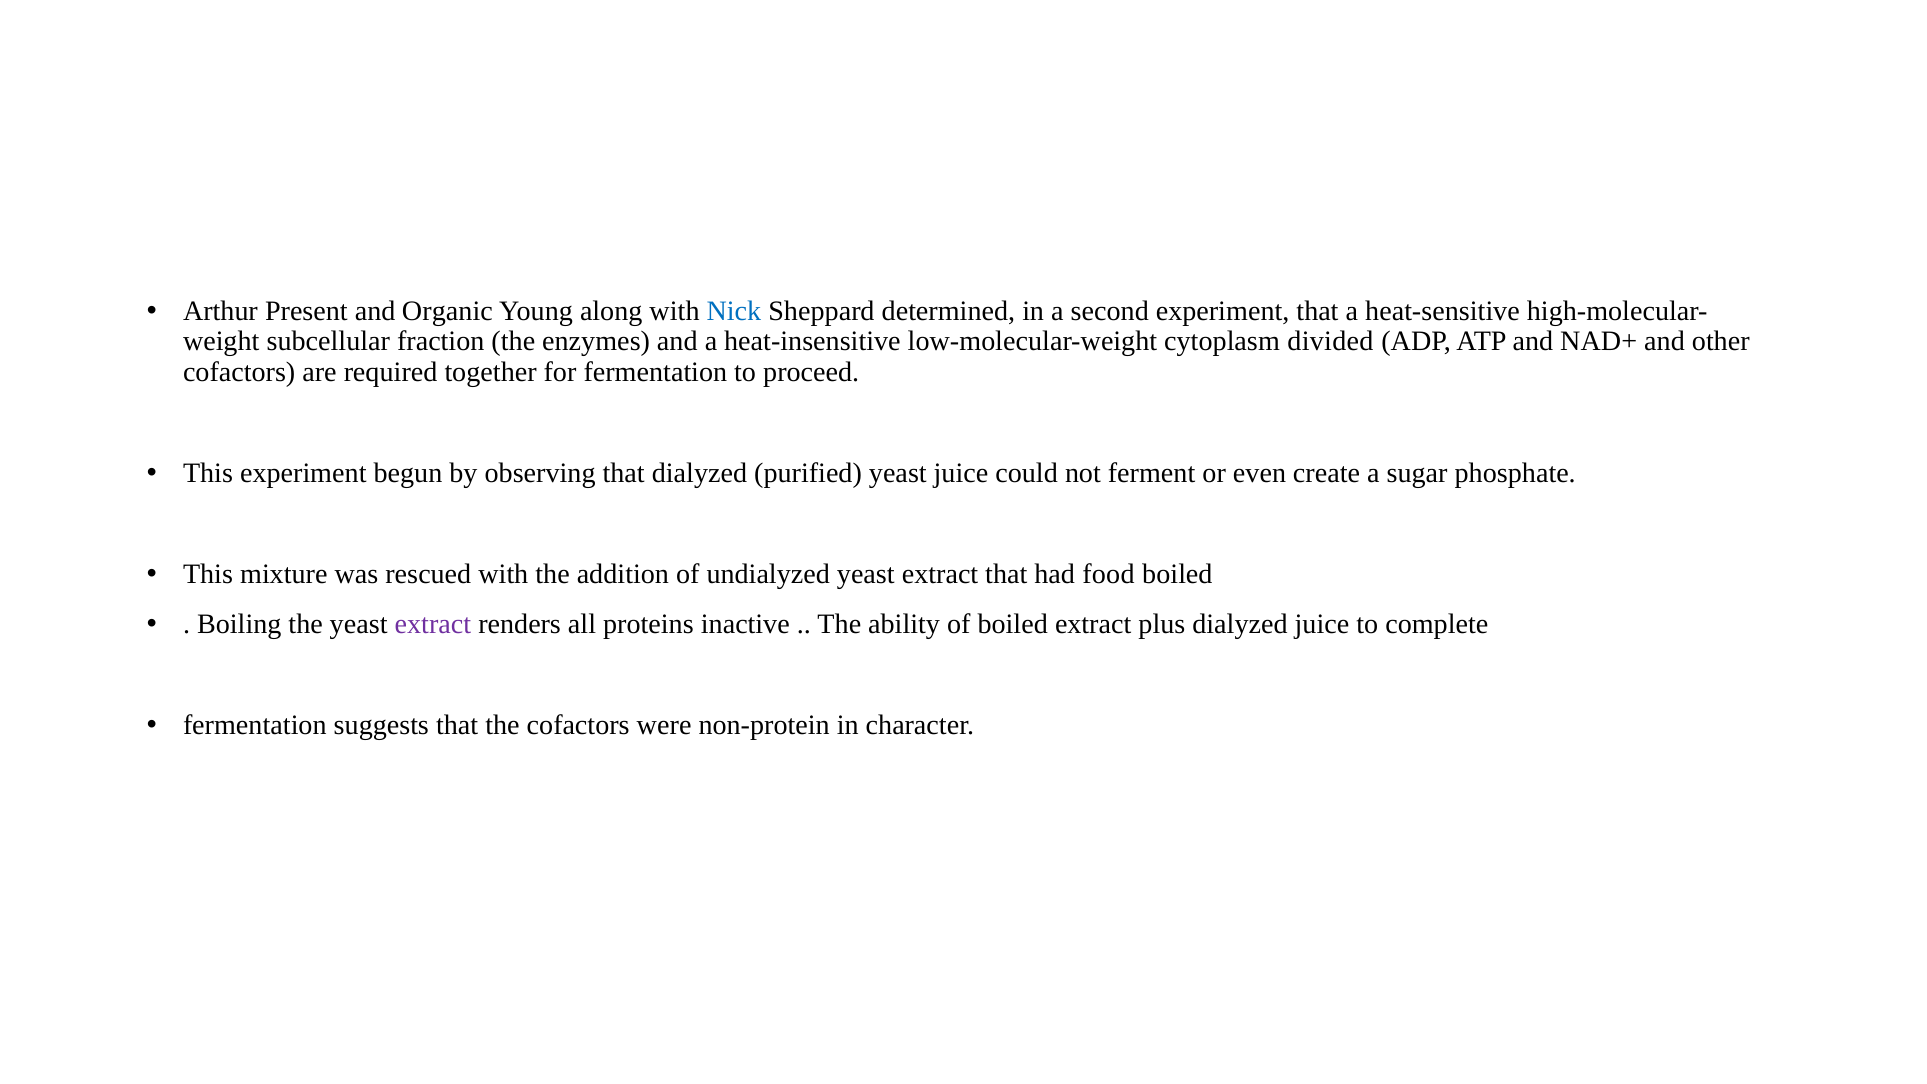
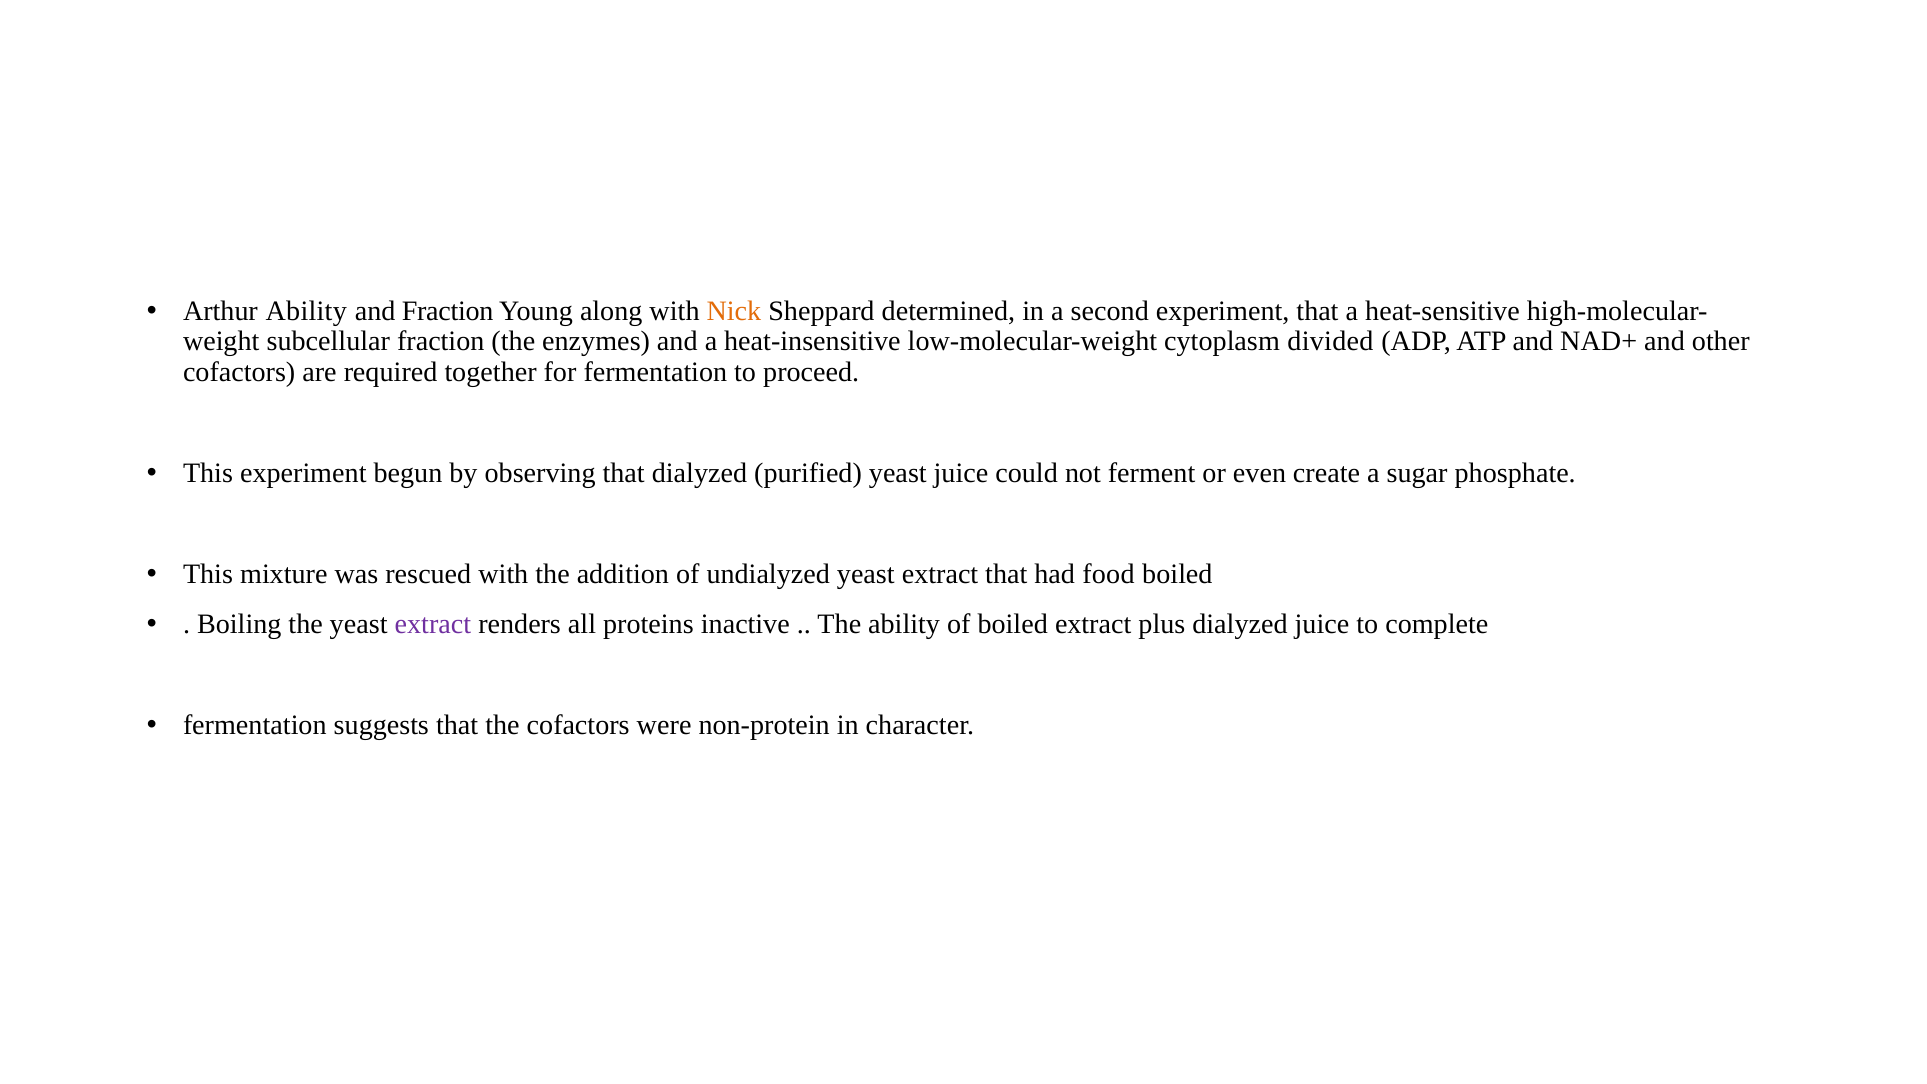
Arthur Present: Present -> Ability
and Organic: Organic -> Fraction
Nick colour: blue -> orange
